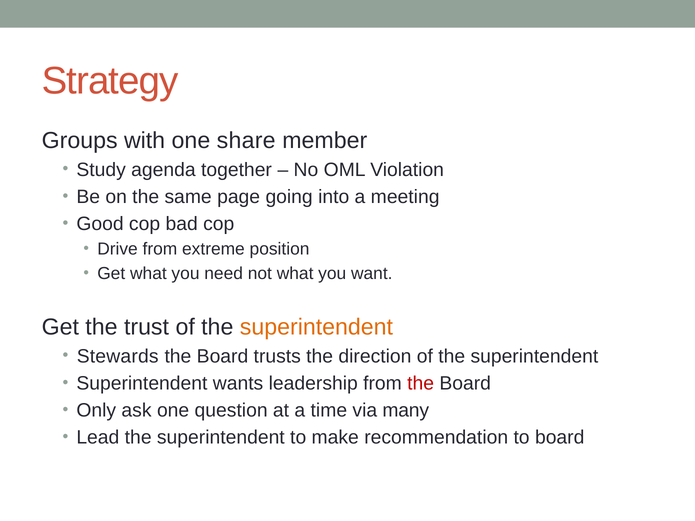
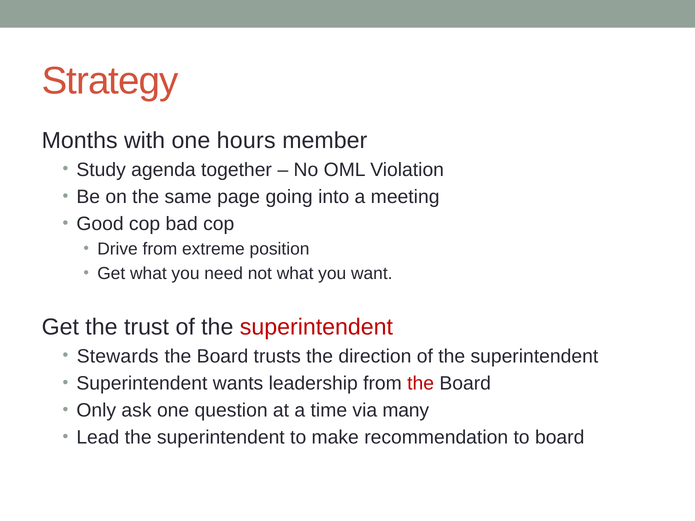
Groups: Groups -> Months
share: share -> hours
superintendent at (316, 327) colour: orange -> red
